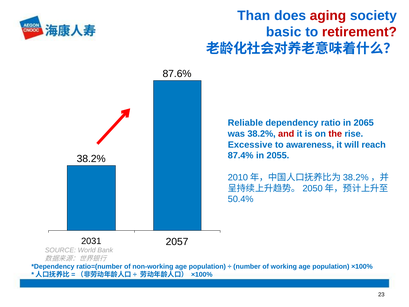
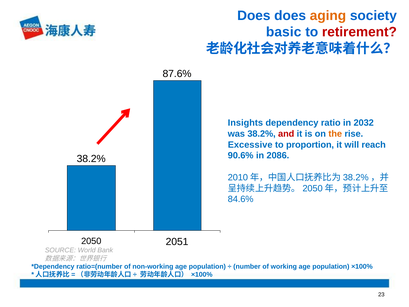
Than at (254, 16): Than -> Does
aging colour: red -> orange
Reliable: Reliable -> Insights
2065: 2065 -> 2032
the colour: red -> orange
awareness: awareness -> proportion
87.4%: 87.4% -> 90.6%
2055: 2055 -> 2086
50.4%: 50.4% -> 84.6%
2031: 2031 -> 2050
2057: 2057 -> 2051
